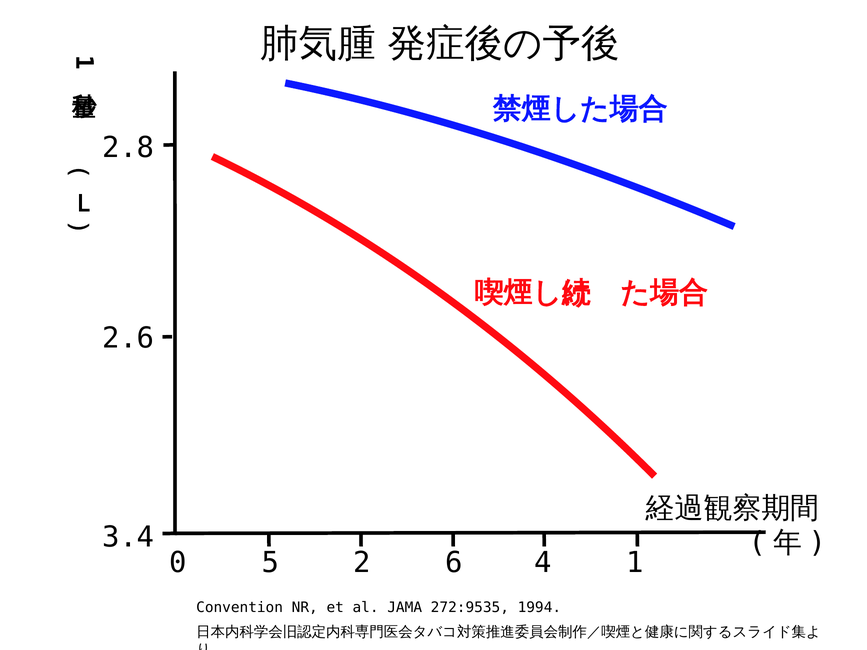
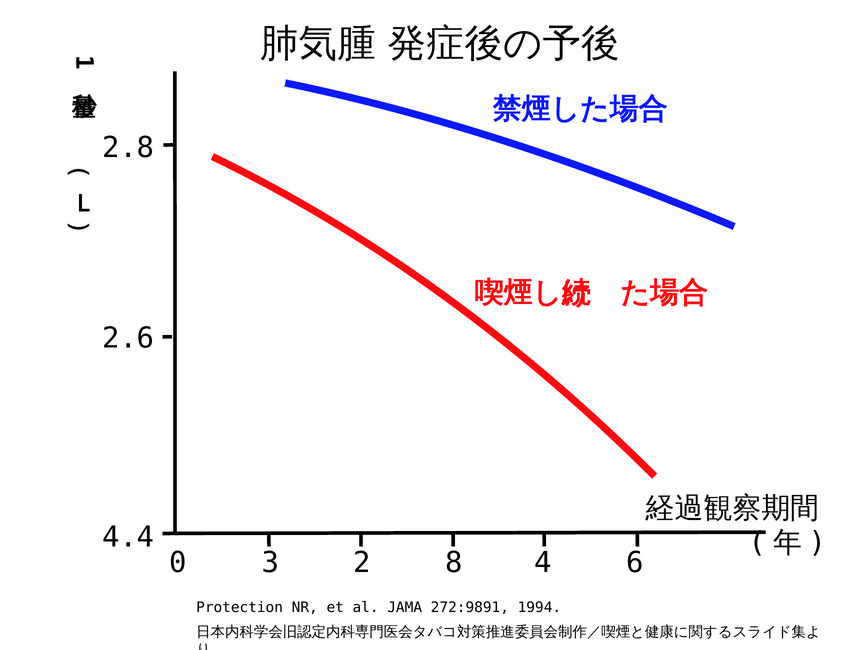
3.4: 3.4 -> 4.4
5: 5 -> 3
6: 6 -> 8
4 1: 1 -> 6
Convention: Convention -> Protection
272:9535: 272:9535 -> 272:9891
